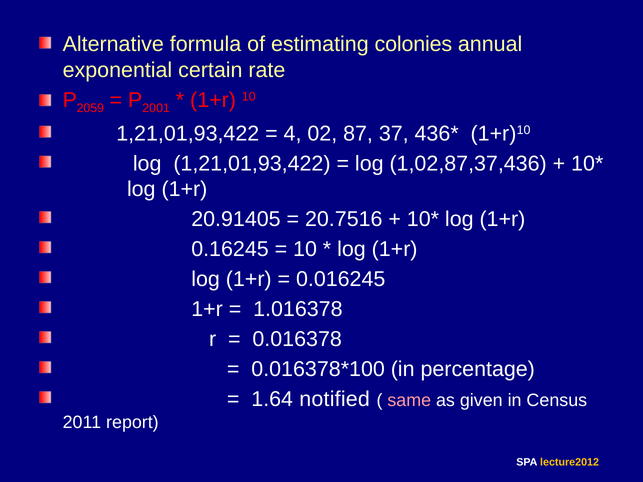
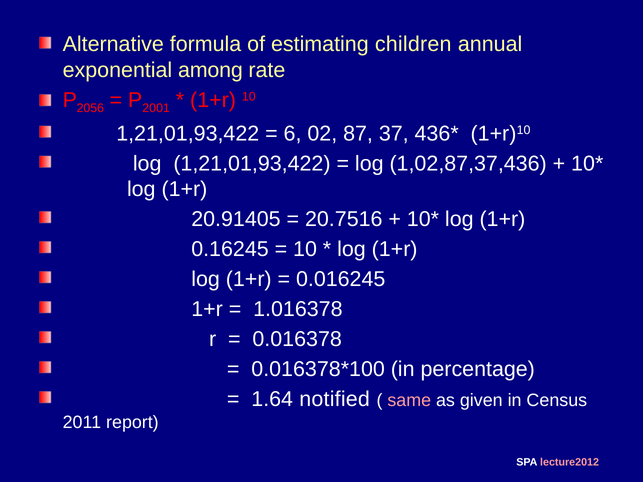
colonies: colonies -> children
certain: certain -> among
2059: 2059 -> 2056
4: 4 -> 6
lecture2012 colour: yellow -> pink
